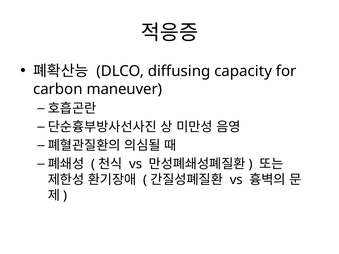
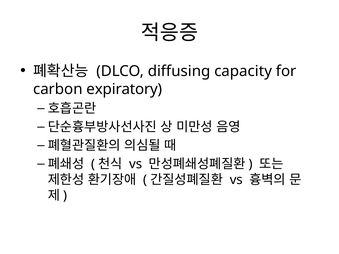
maneuver: maneuver -> expiratory
